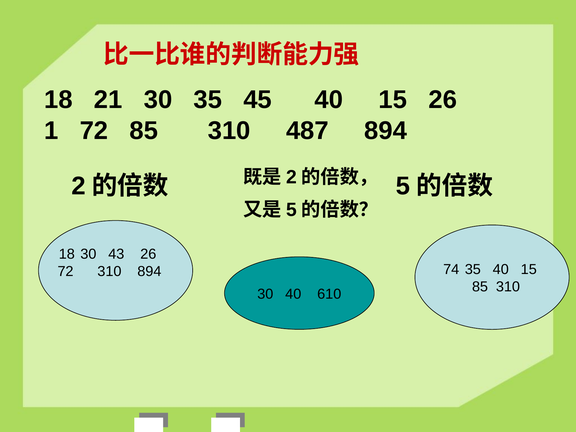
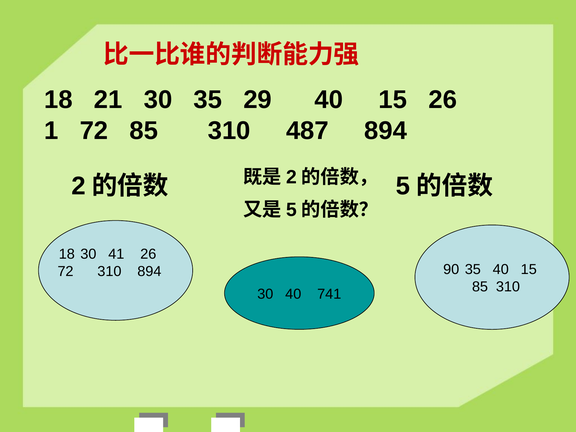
45: 45 -> 29
43: 43 -> 41
74: 74 -> 90
610: 610 -> 741
